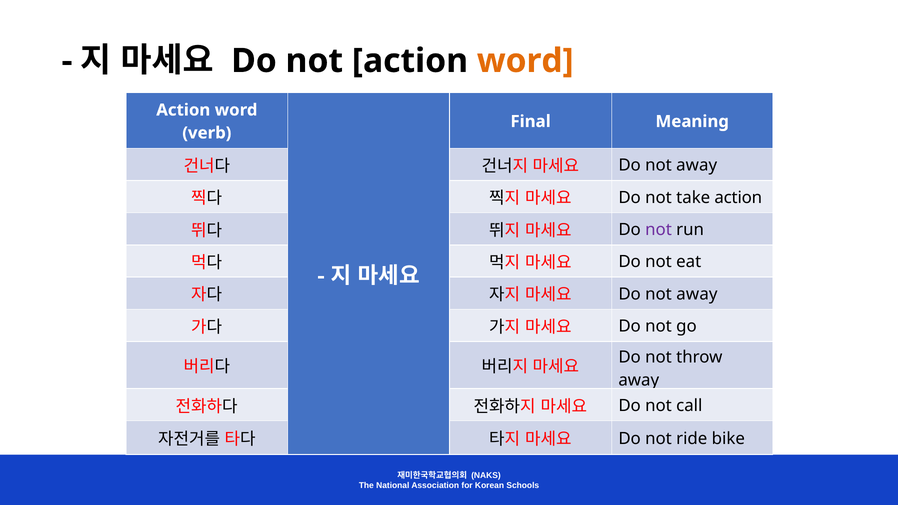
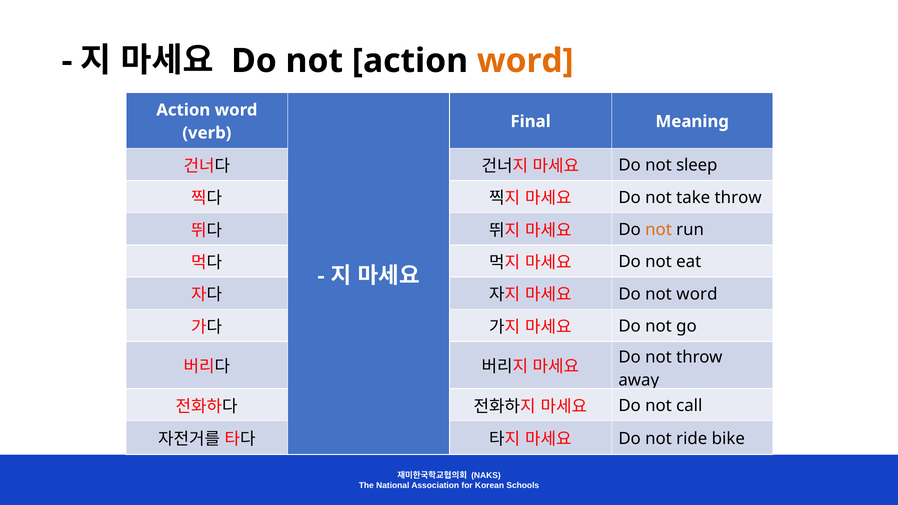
away at (697, 165): away -> sleep
take action: action -> throw
not at (659, 230) colour: purple -> orange
away at (697, 294): away -> word
